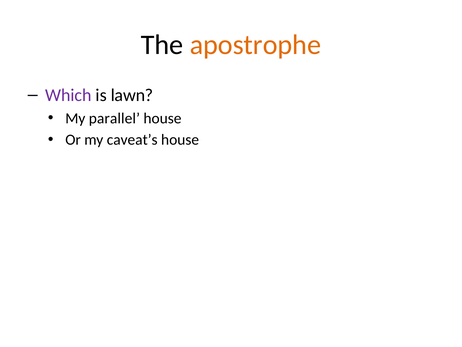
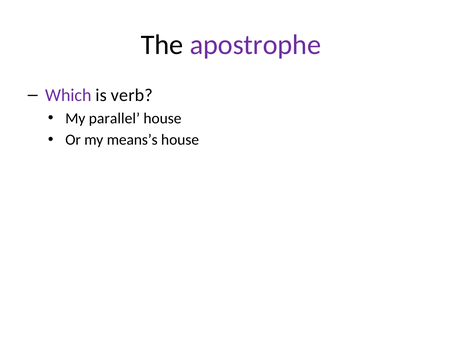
apostrophe colour: orange -> purple
lawn: lawn -> verb
caveat’s: caveat’s -> means’s
